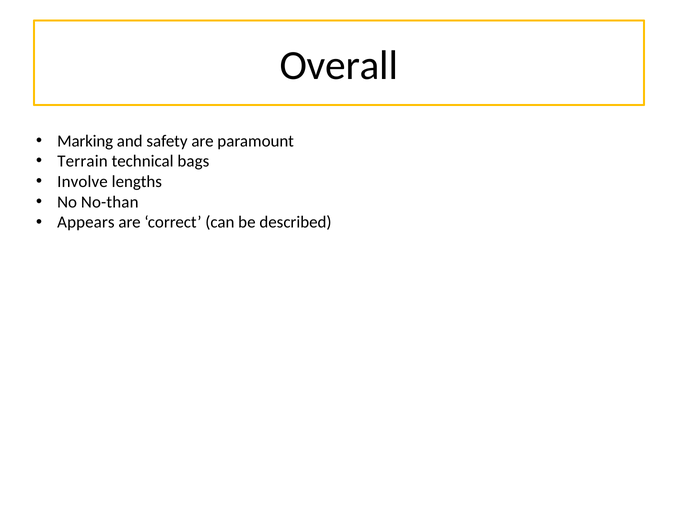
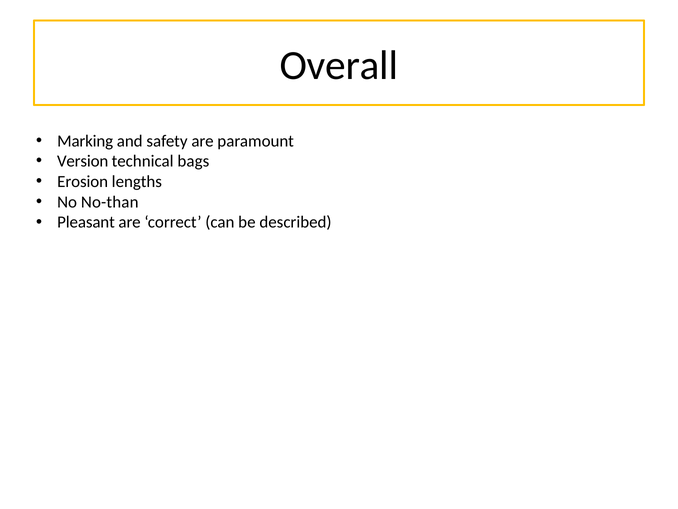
Terrain: Terrain -> Version
Involve: Involve -> Erosion
Appears: Appears -> Pleasant
